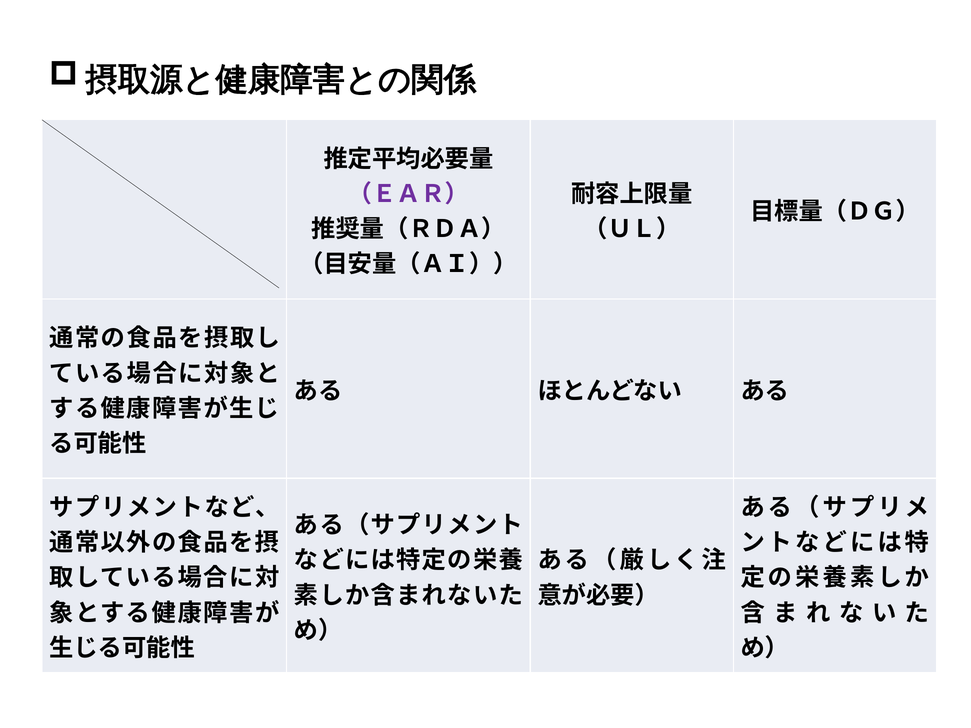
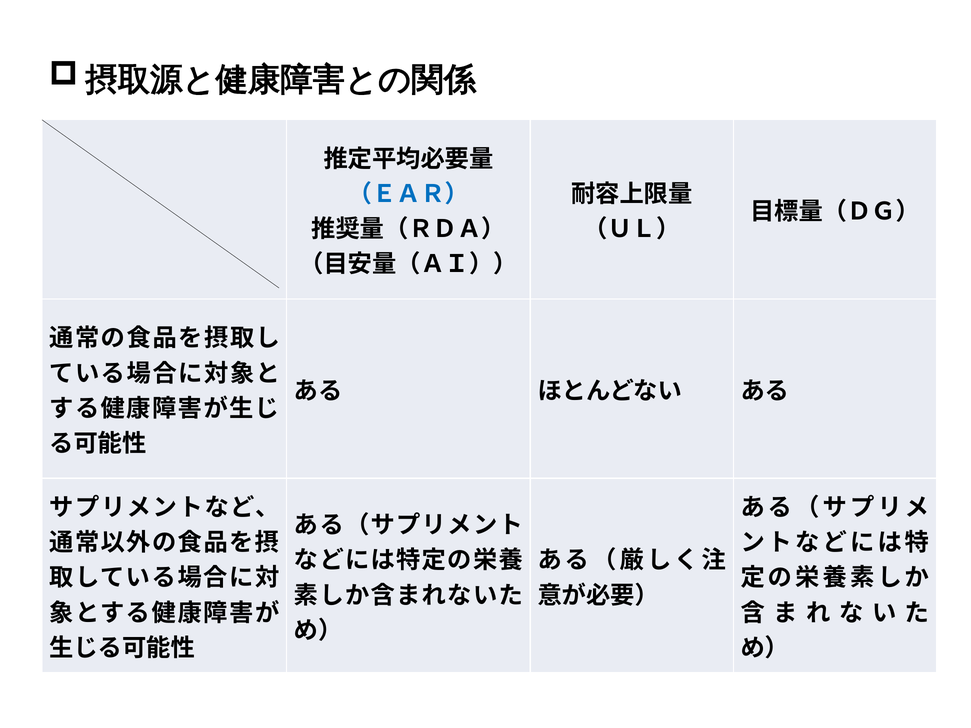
（ＥＡＲ） colour: purple -> blue
